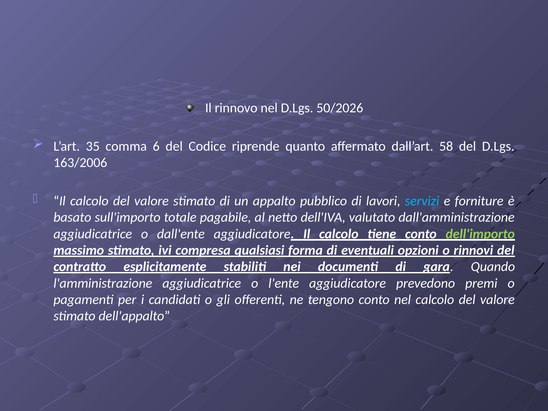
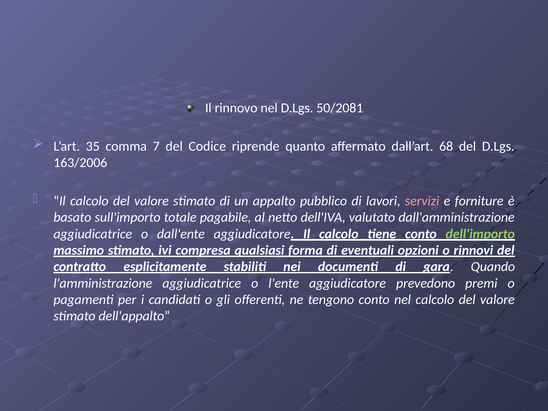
50/2026: 50/2026 -> 50/2081
6: 6 -> 7
58: 58 -> 68
servizi colour: light blue -> pink
